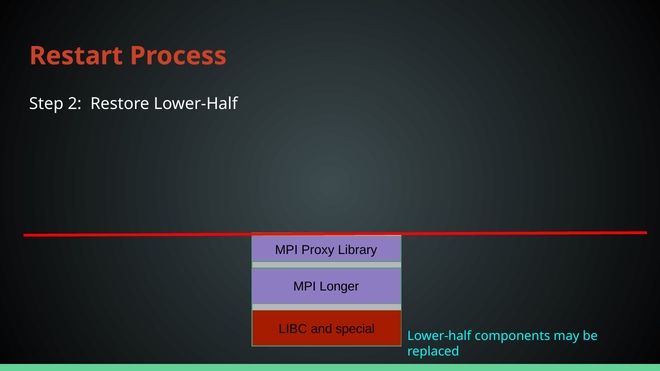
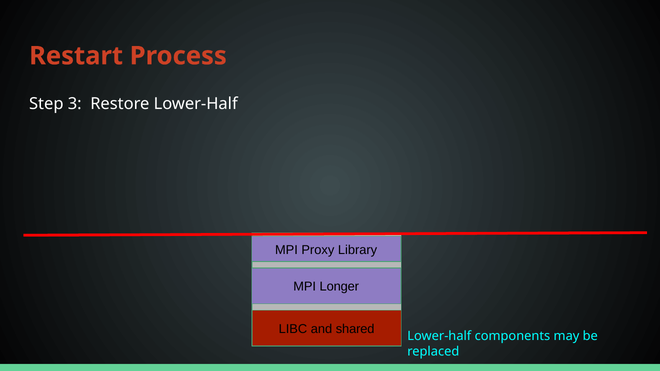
2: 2 -> 3
special: special -> shared
